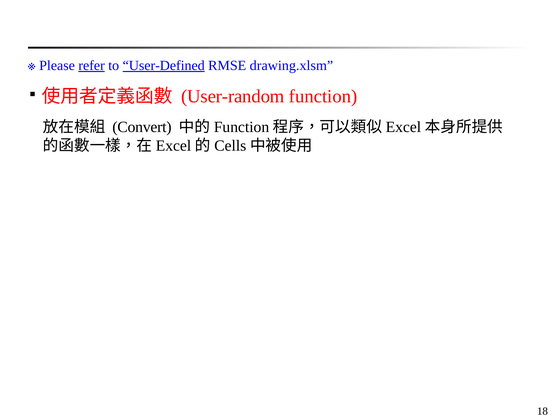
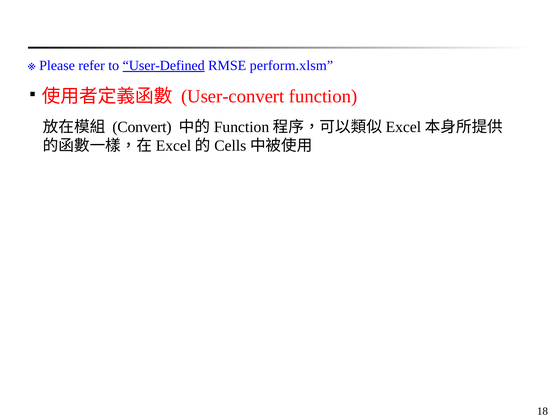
refer underline: present -> none
drawing.xlsm: drawing.xlsm -> perform.xlsm
User-random: User-random -> User-convert
